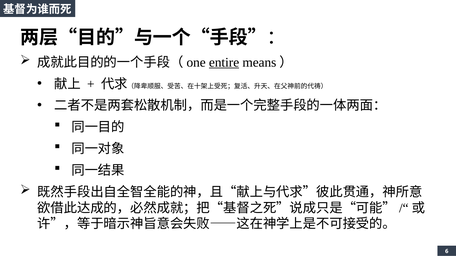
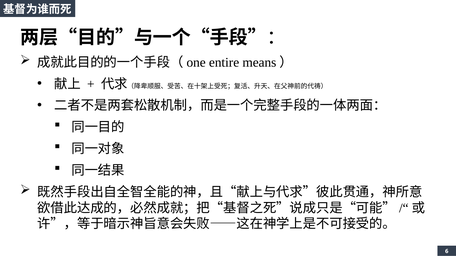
entire underline: present -> none
